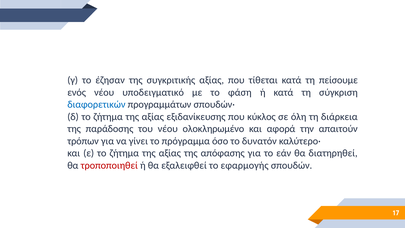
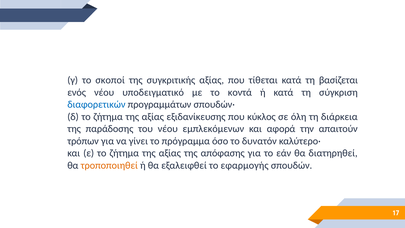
έζησαν: έζησαν -> σκοποί
πείσουμε: πείσουμε -> βασίζεται
φάση: φάση -> κοντά
ολοκληρωμένο: ολοκληρωμένο -> εμπλεκόμενων
τροποποιηθεί colour: red -> orange
